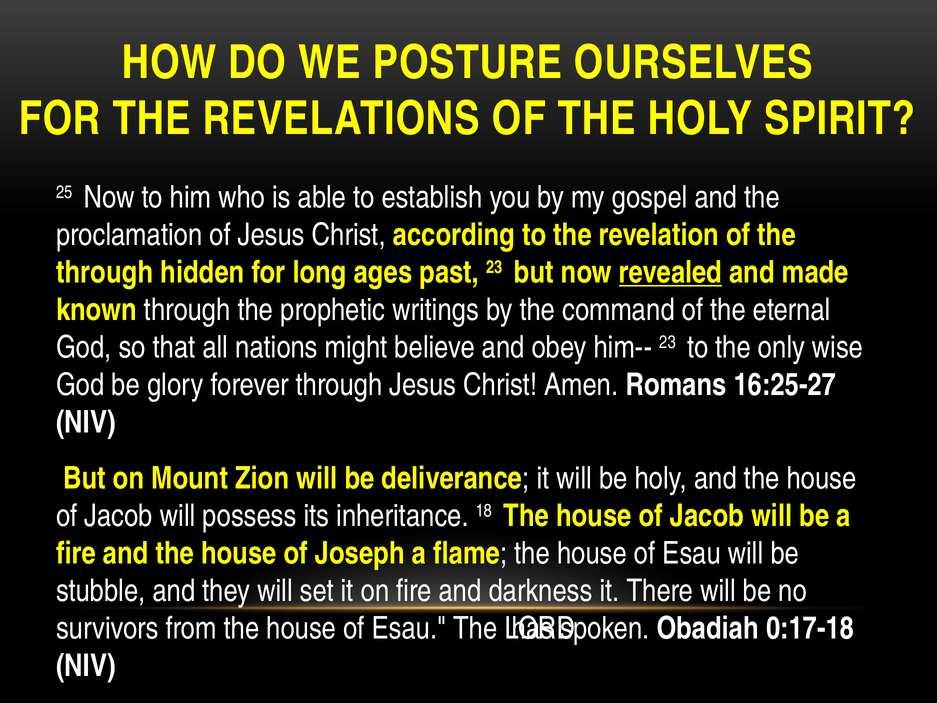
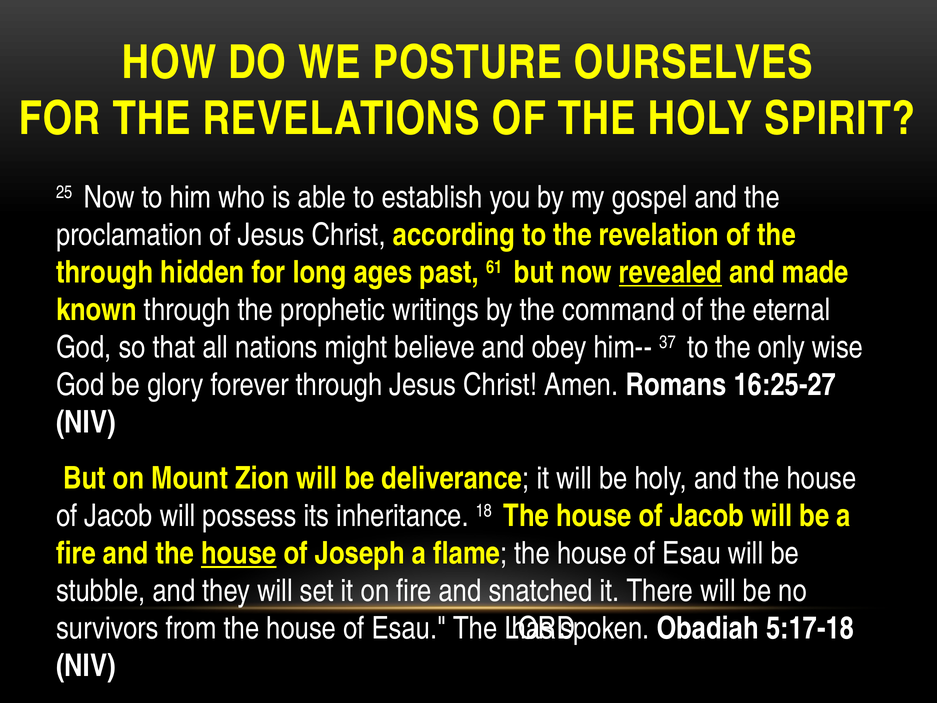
past 23: 23 -> 61
him-- 23: 23 -> 37
house at (239, 553) underline: none -> present
darkness: darkness -> snatched
0:17-18: 0:17-18 -> 5:17-18
